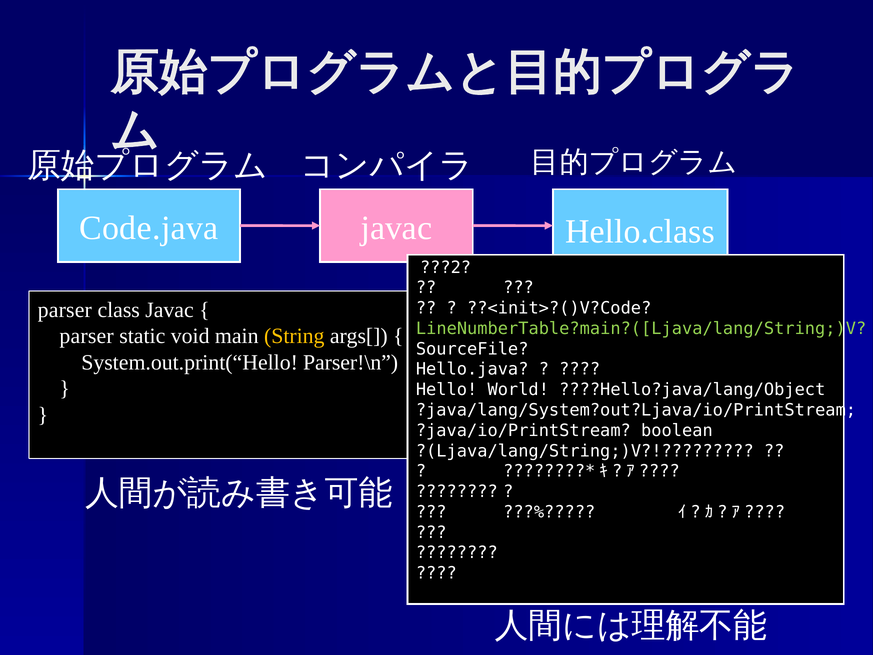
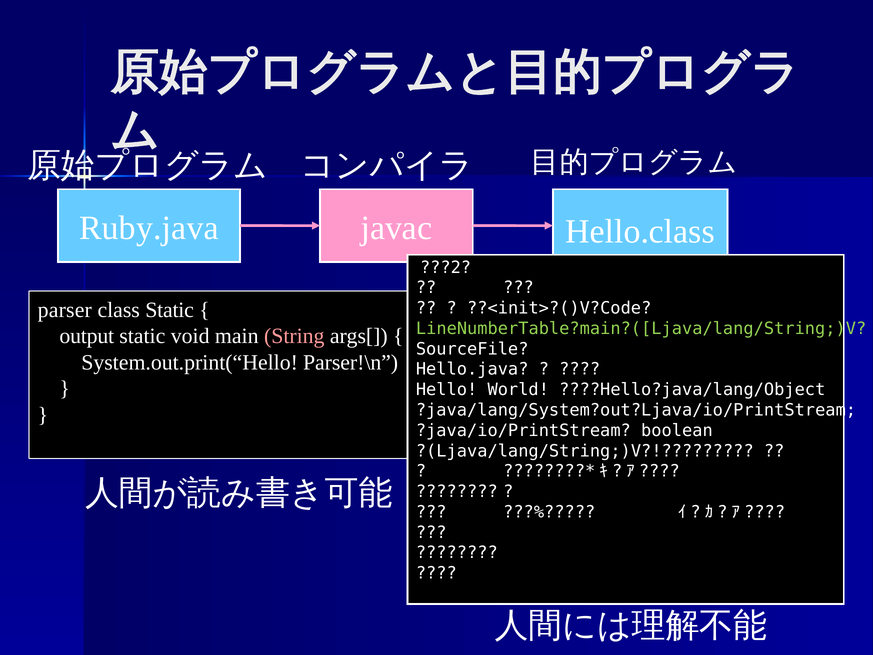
Code.java: Code.java -> Ruby.java
class Javac: Javac -> Static
parser at (87, 336): parser -> output
String colour: yellow -> pink
